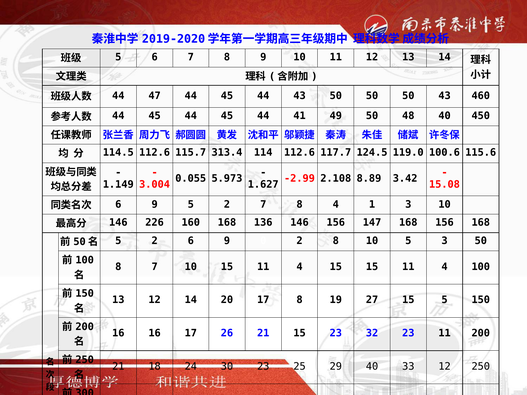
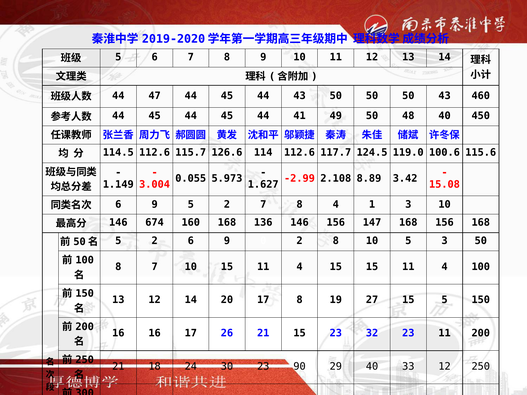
313.4: 313.4 -> 126.6
226: 226 -> 674
25: 25 -> 90
